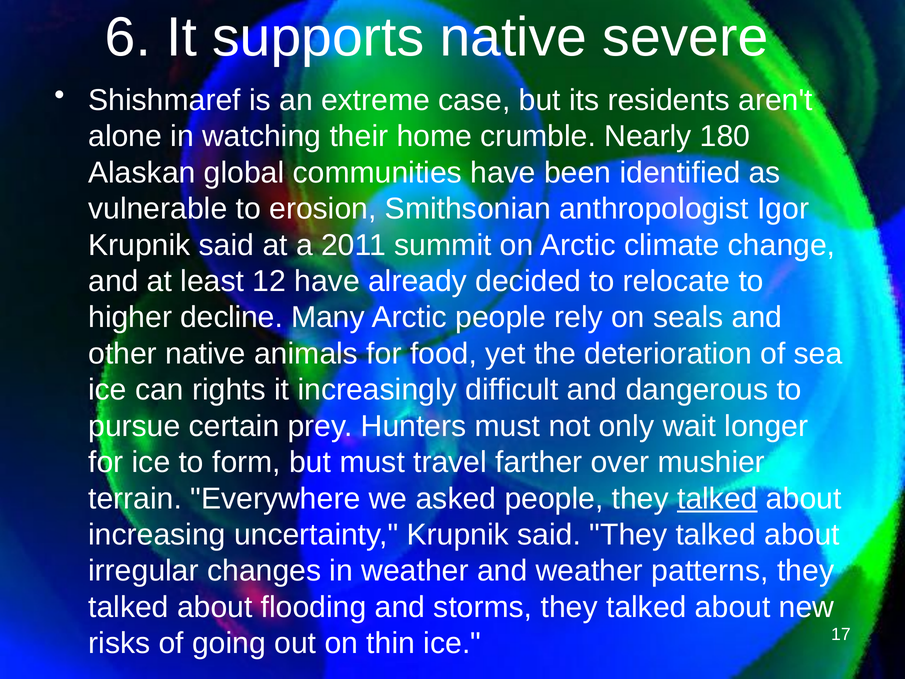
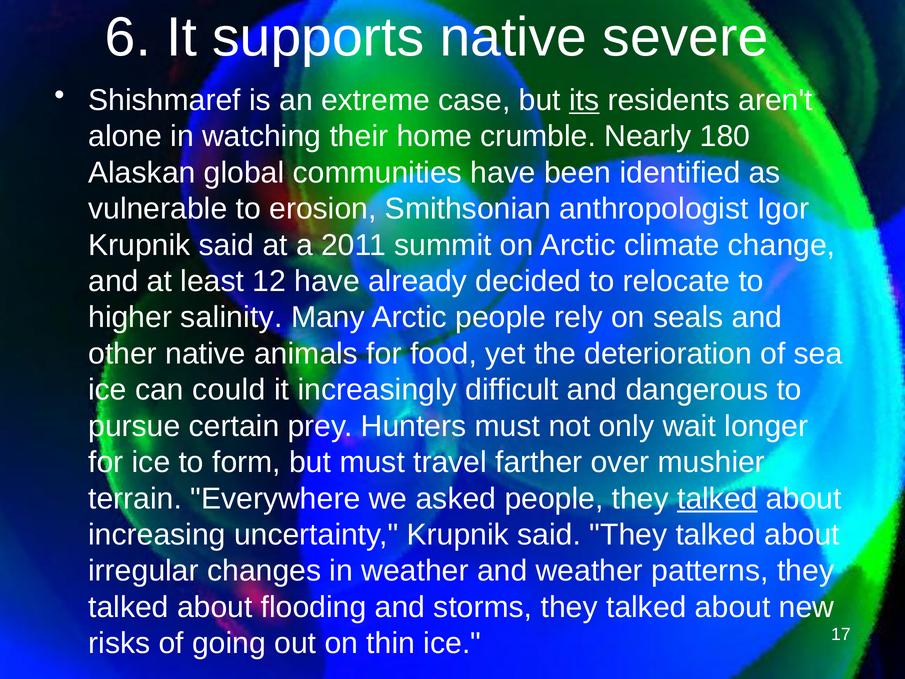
its underline: none -> present
decline: decline -> salinity
rights: rights -> could
